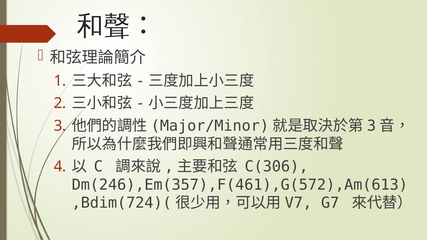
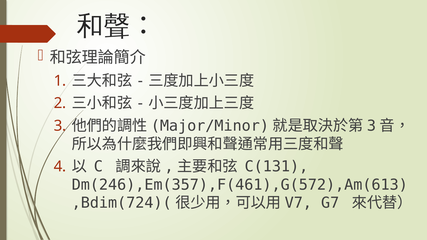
C(306: C(306 -> C(131
